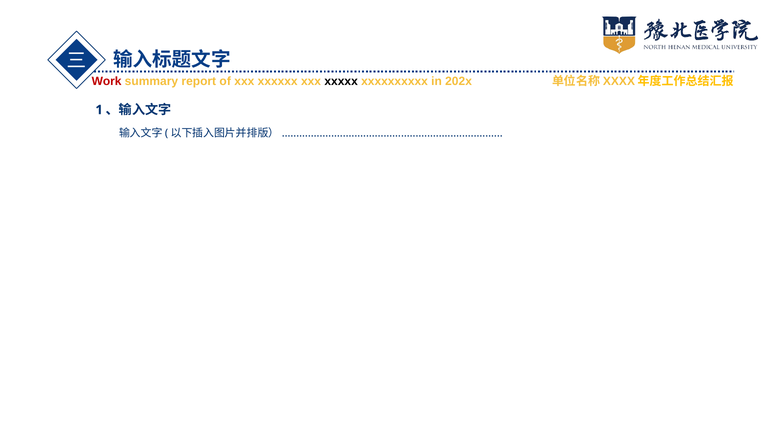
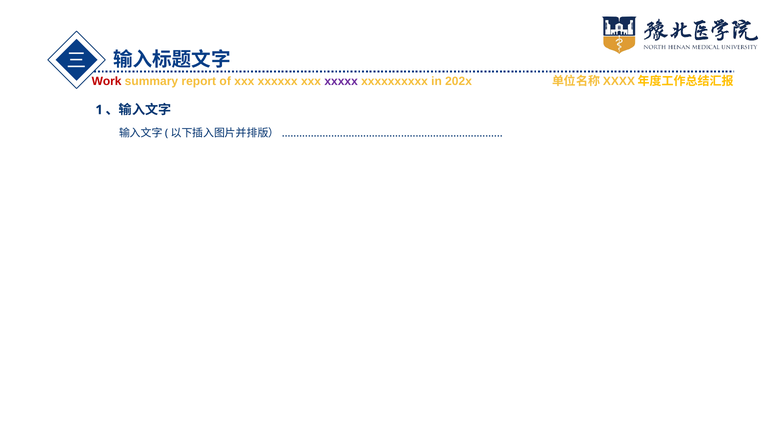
xxxxx colour: black -> purple
